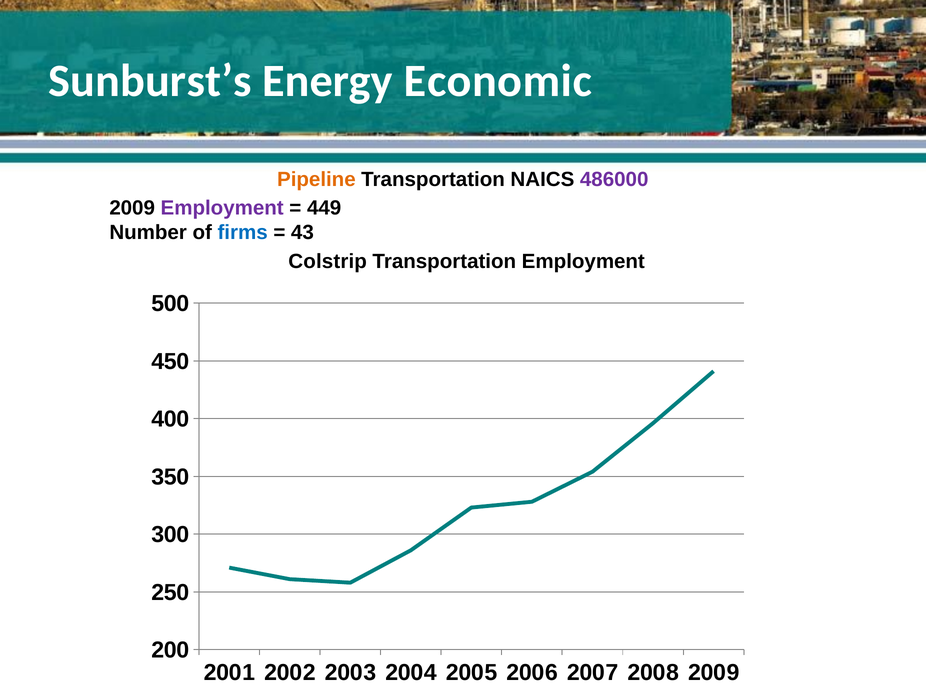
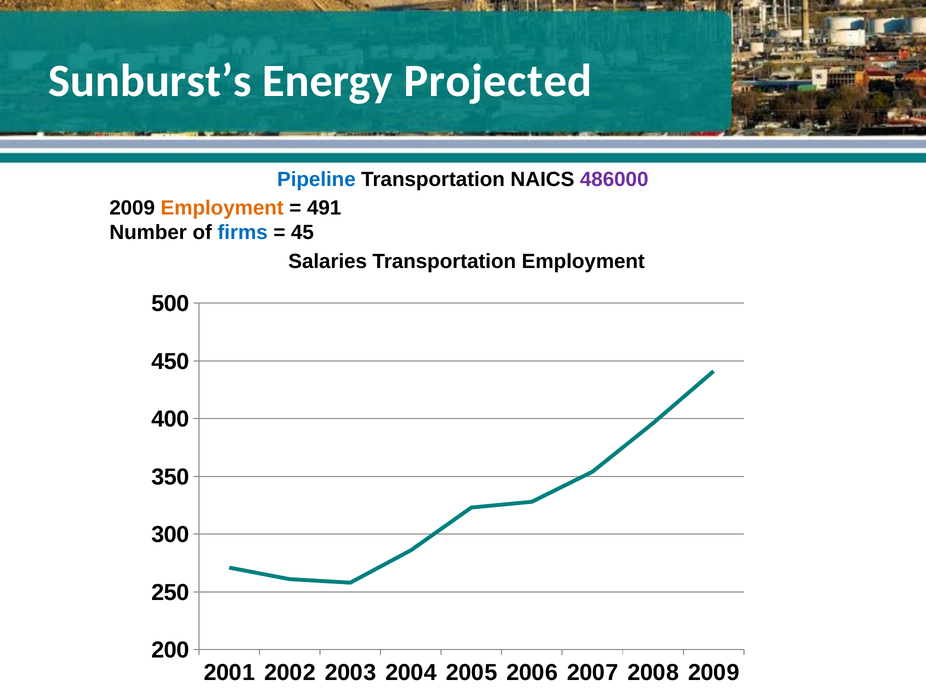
Economic: Economic -> Projected
Pipeline colour: orange -> blue
Employment at (222, 208) colour: purple -> orange
449: 449 -> 491
43: 43 -> 45
Colstrip: Colstrip -> Salaries
